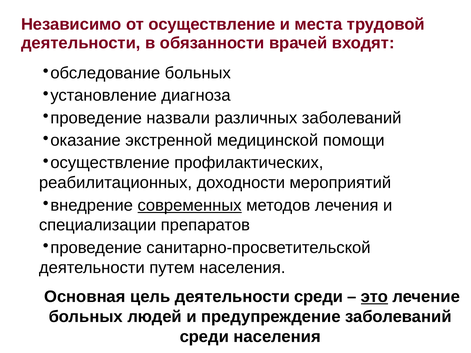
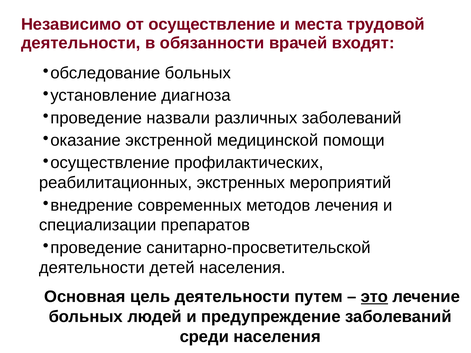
доходности: доходности -> экстренных
современных underline: present -> none
путем: путем -> детей
деятельности среди: среди -> путем
